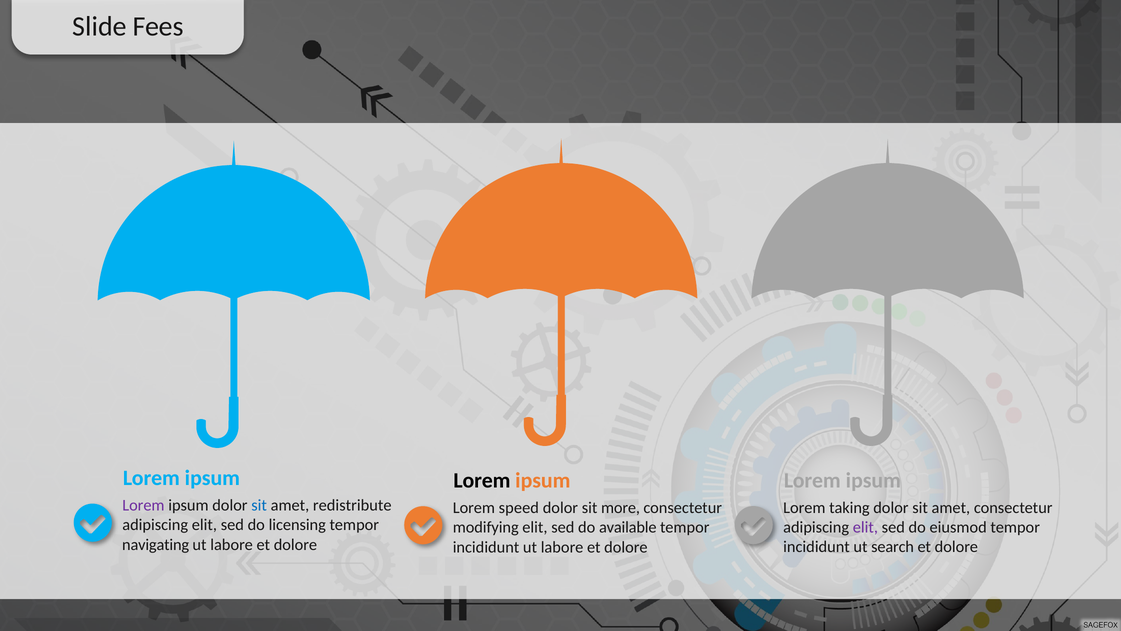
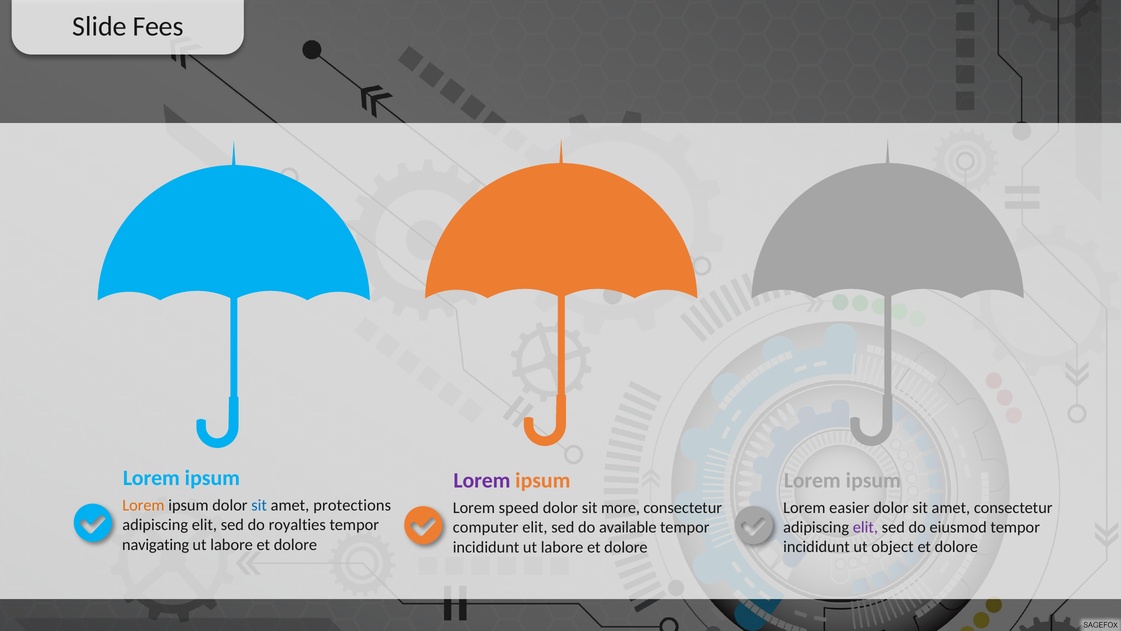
Lorem at (482, 480) colour: black -> purple
Lorem at (143, 505) colour: purple -> orange
redistribute: redistribute -> protections
taking: taking -> easier
licensing: licensing -> royalties
modifying: modifying -> computer
search: search -> object
